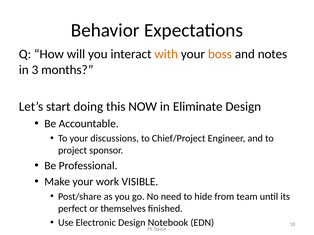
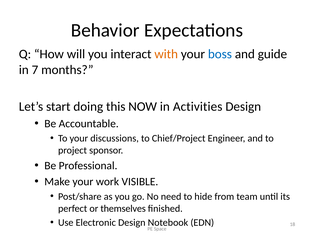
boss colour: orange -> blue
notes: notes -> guide
3: 3 -> 7
Eliminate: Eliminate -> Activities
